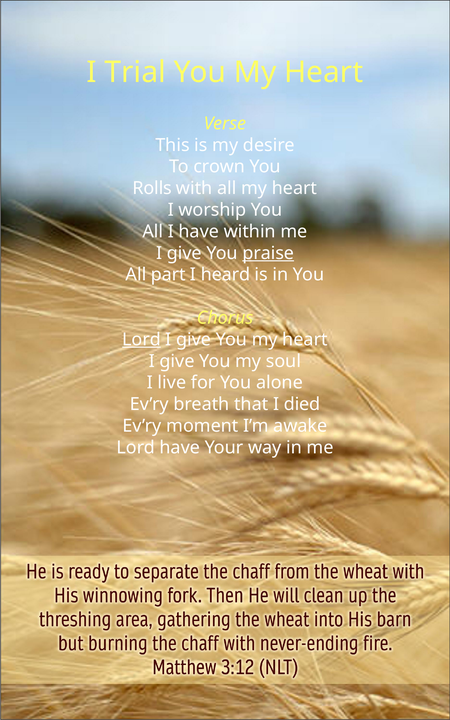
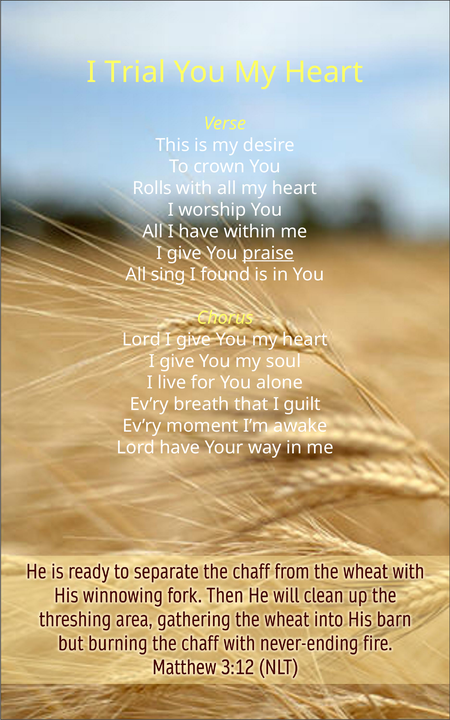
part: part -> sing
heard: heard -> found
Lord at (141, 340) underline: present -> none
died: died -> guilt
